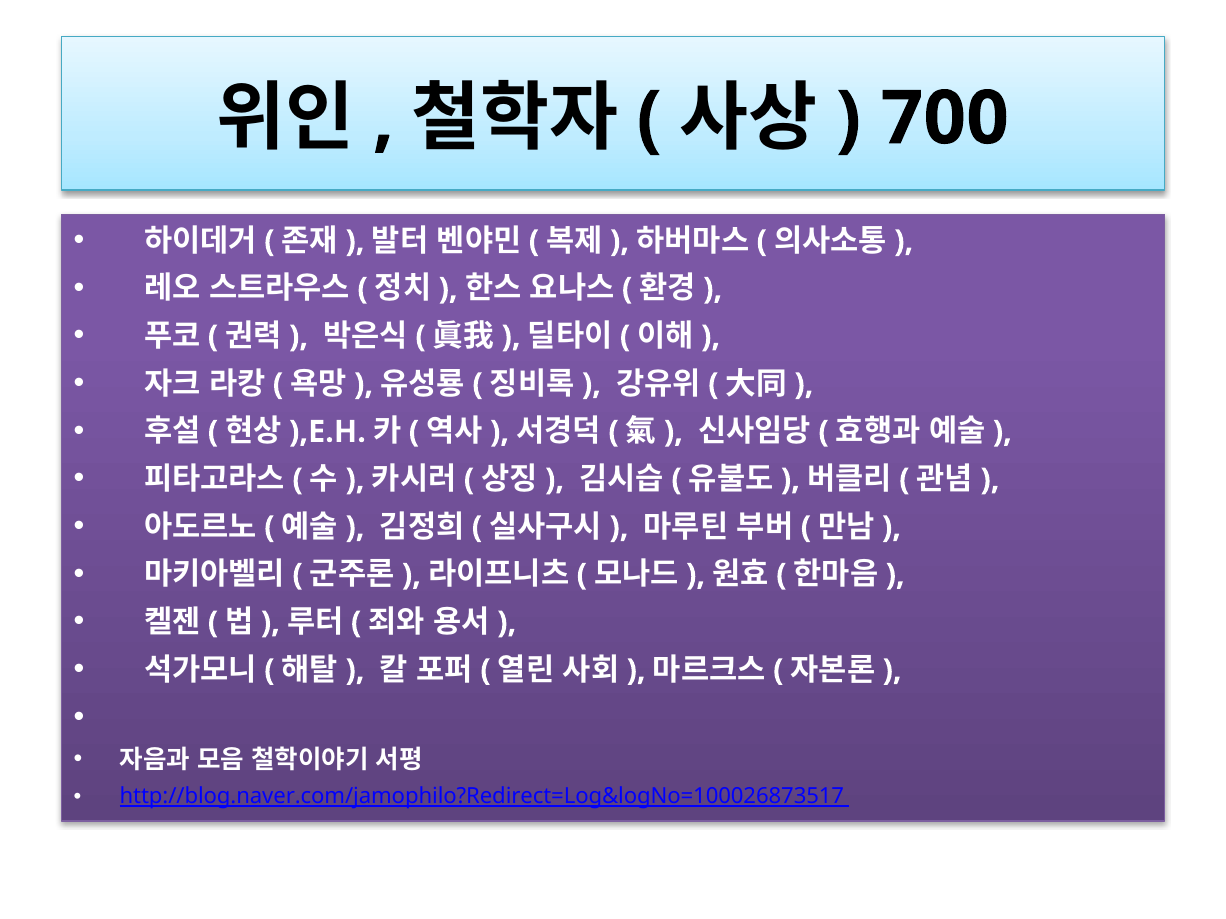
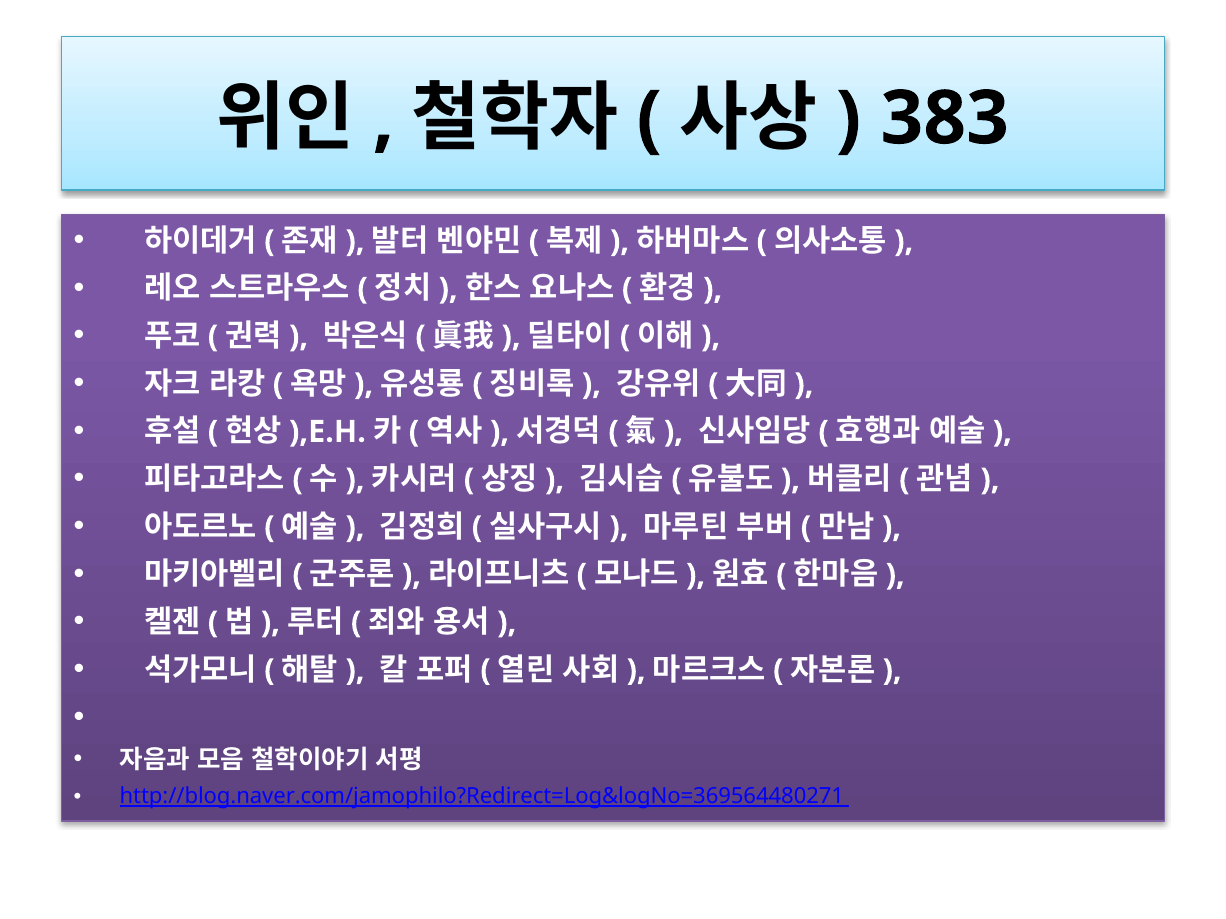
700: 700 -> 383
http://blog.naver.com/jamophilo?Redirect=Log&logNo=100026873517: http://blog.naver.com/jamophilo?Redirect=Log&logNo=100026873517 -> http://blog.naver.com/jamophilo?Redirect=Log&logNo=369564480271
